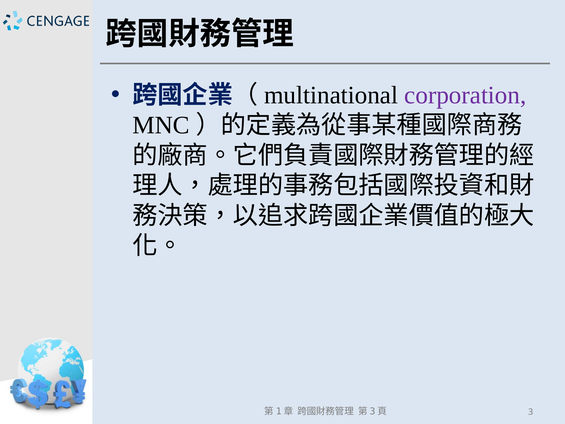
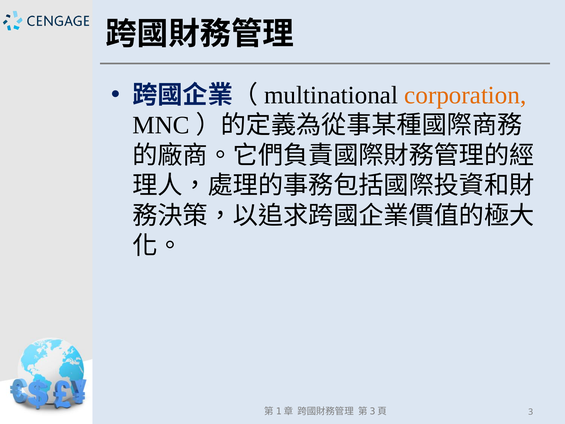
corporation colour: purple -> orange
